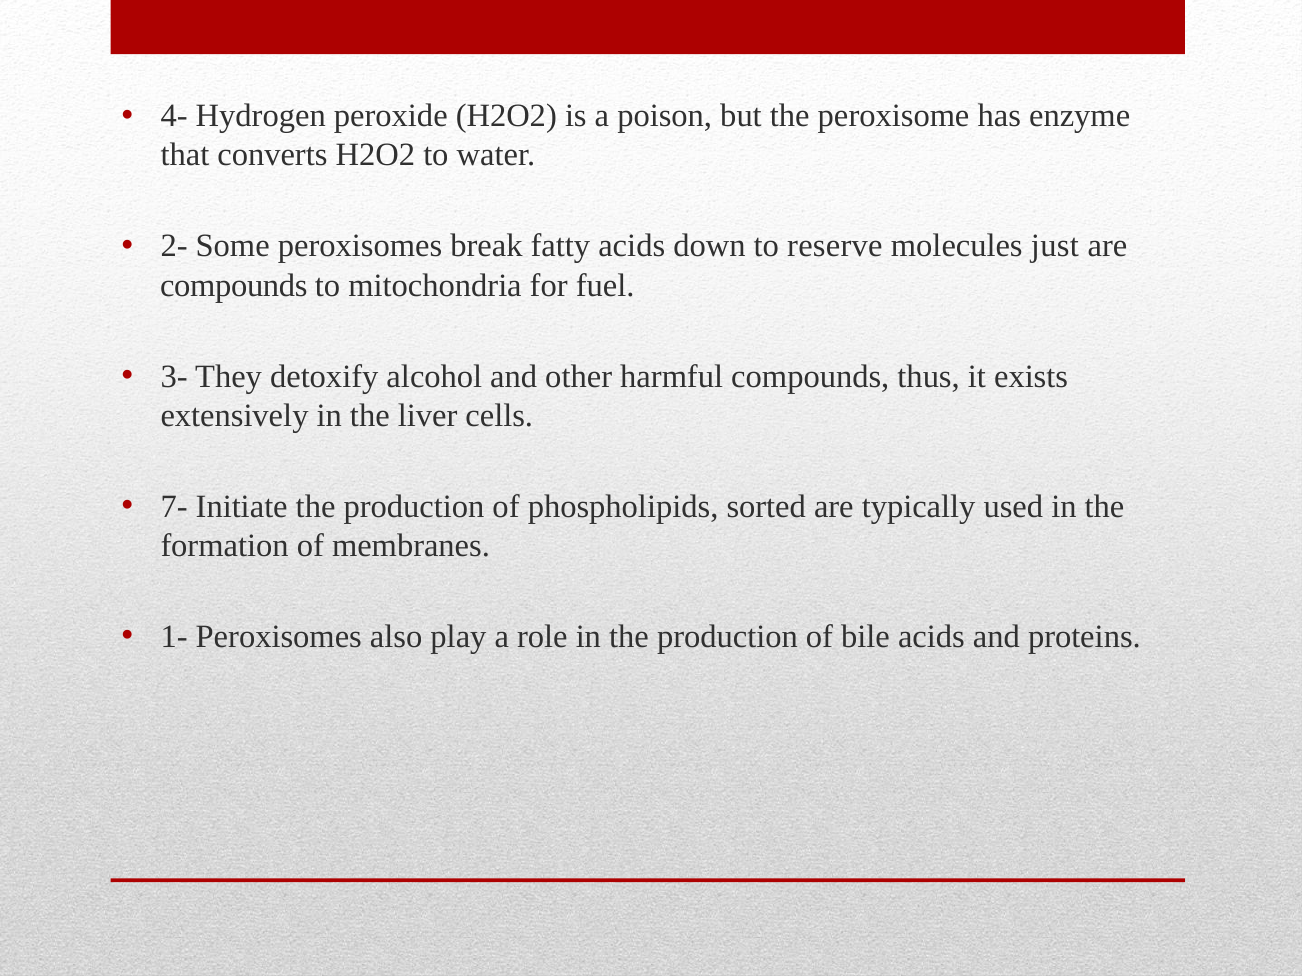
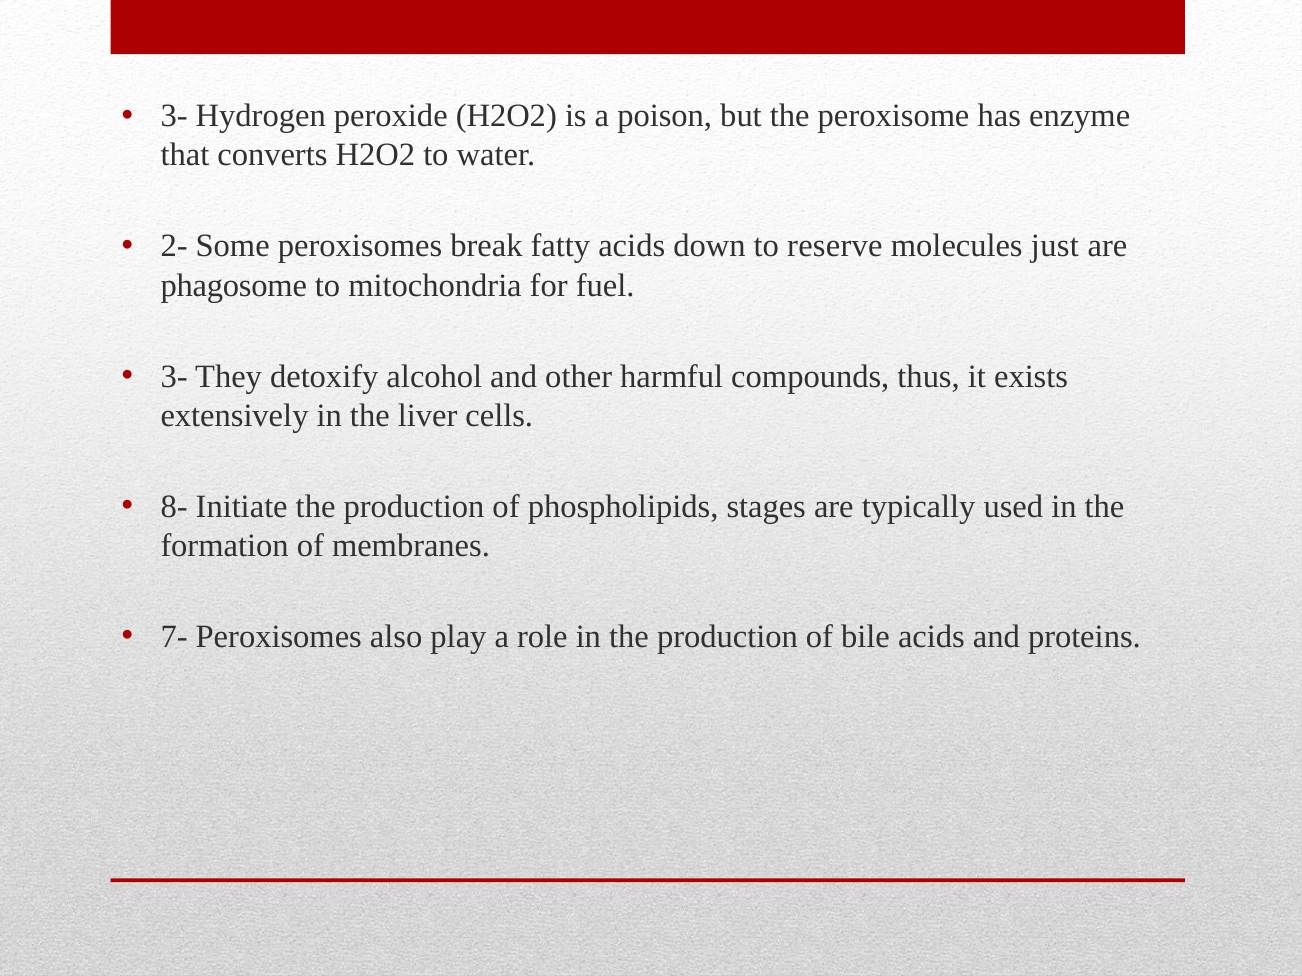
4- at (174, 116): 4- -> 3-
compounds at (234, 285): compounds -> phagosome
7-: 7- -> 8-
sorted: sorted -> stages
1-: 1- -> 7-
